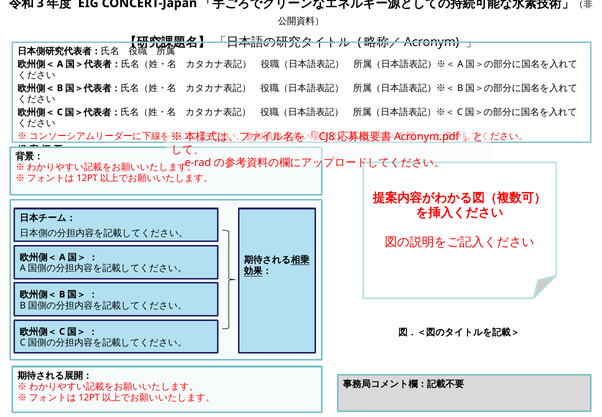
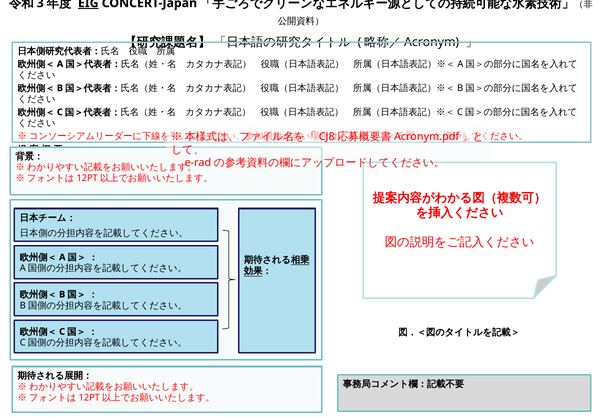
EIG underline: none -> present
